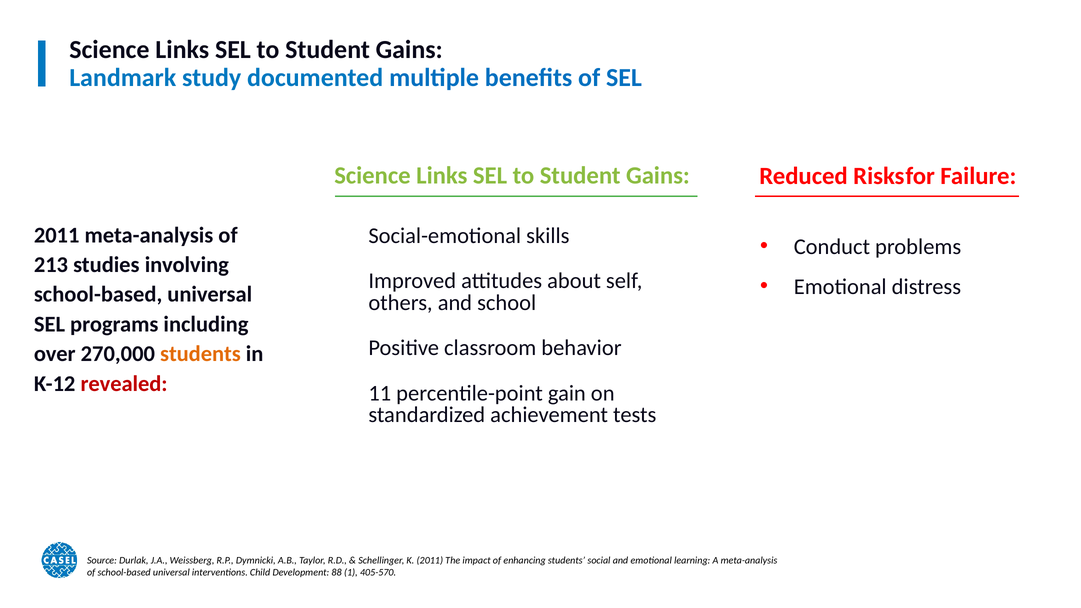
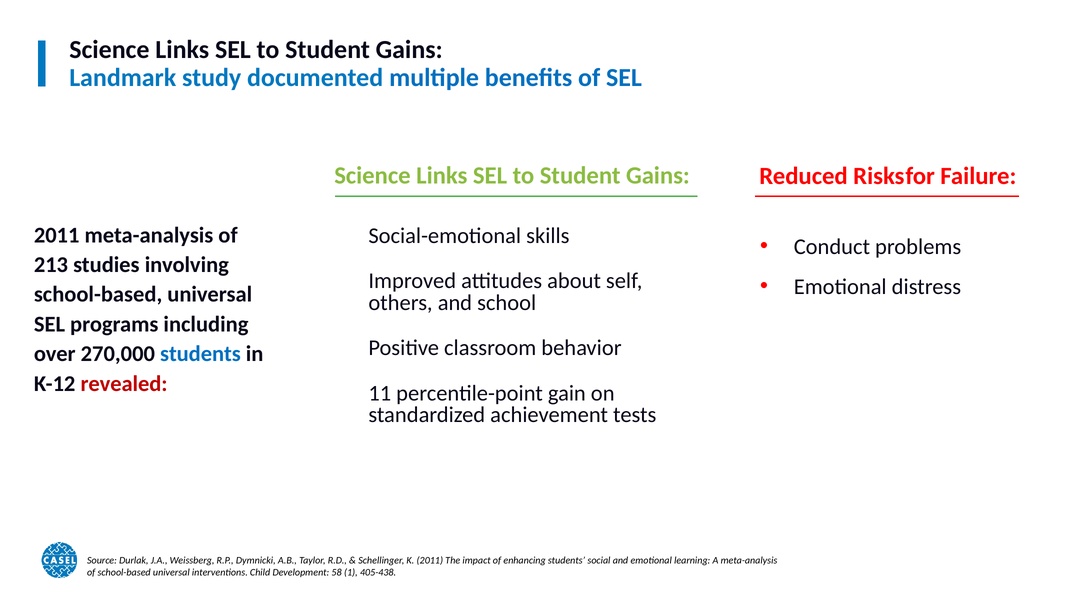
students at (200, 354) colour: orange -> blue
88: 88 -> 58
405-570: 405-570 -> 405-438
